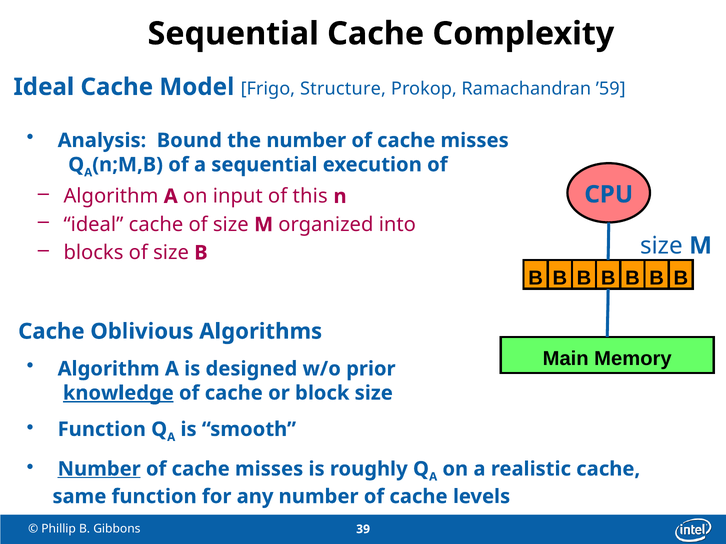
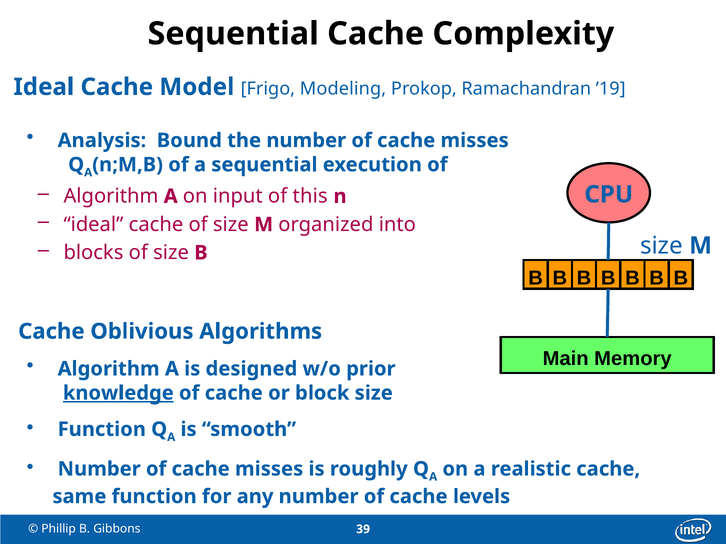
Structure: Structure -> Modeling
’59: ’59 -> ’19
Number at (99, 469) underline: present -> none
